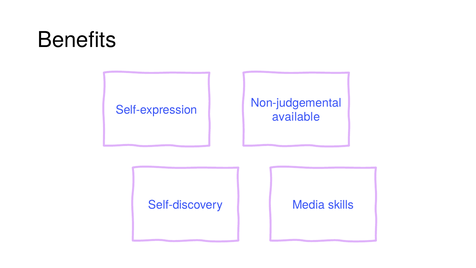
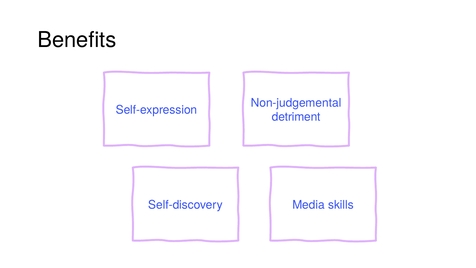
available: available -> detriment
